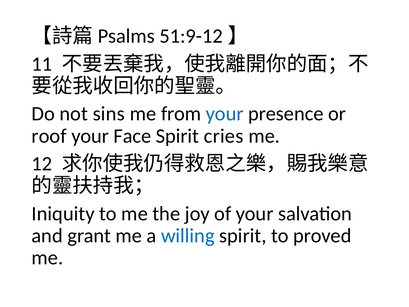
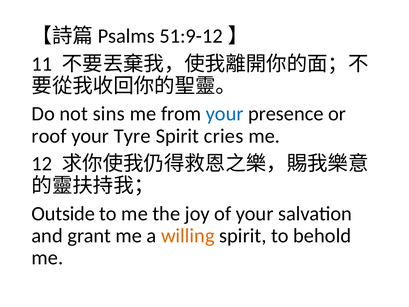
Face: Face -> Tyre
Iniquity: Iniquity -> Outside
willing colour: blue -> orange
proved: proved -> behold
